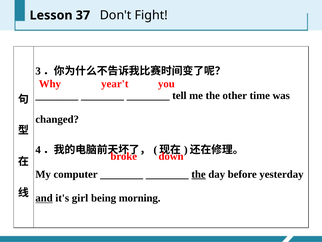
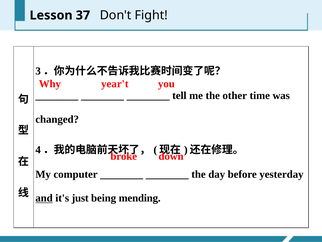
the at (199, 174) underline: present -> none
girl: girl -> just
morning: morning -> mending
